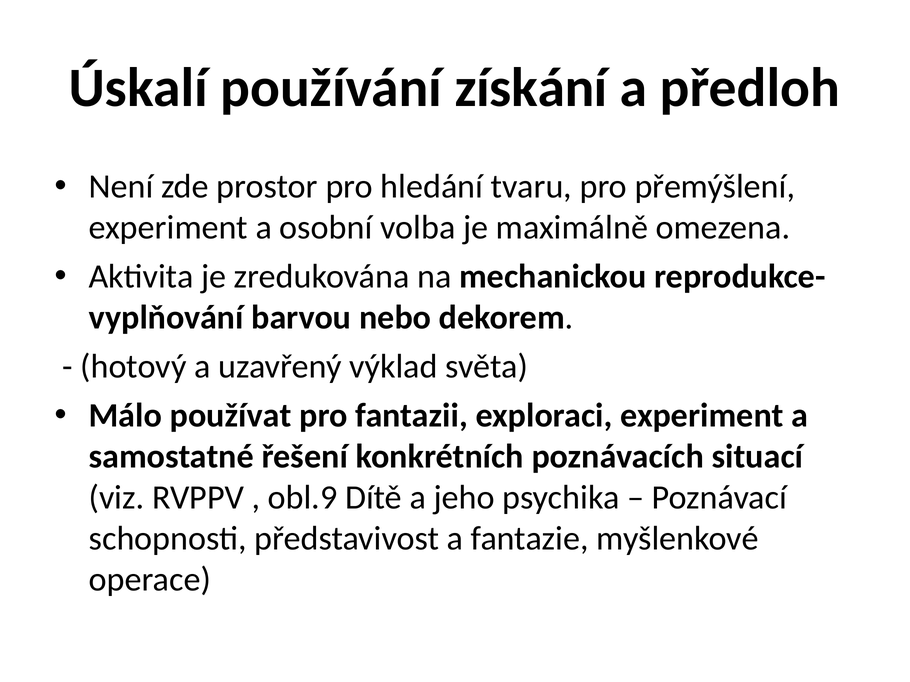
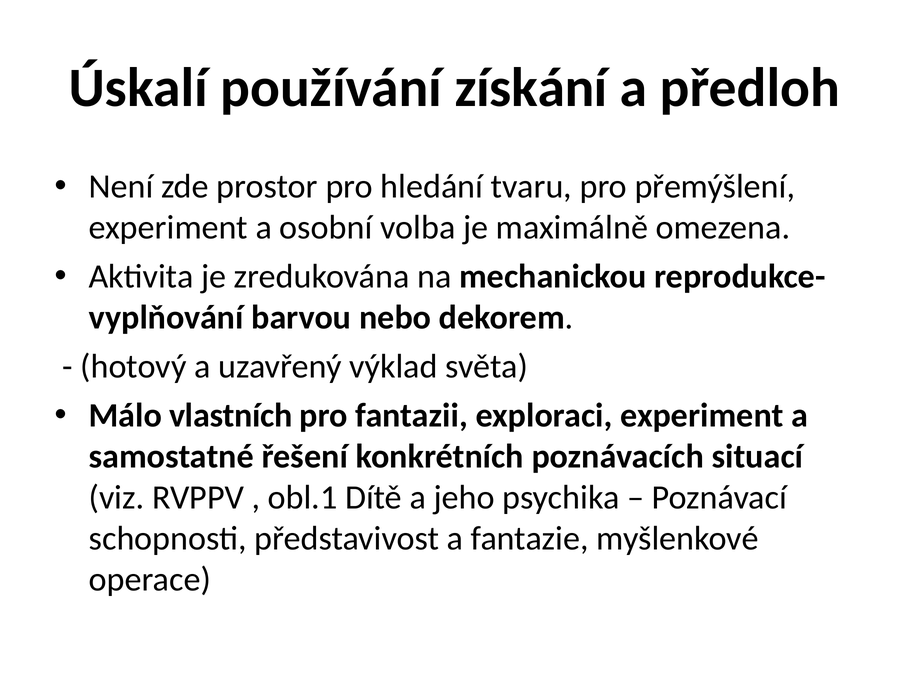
používat: používat -> vlastních
obl.9: obl.9 -> obl.1
